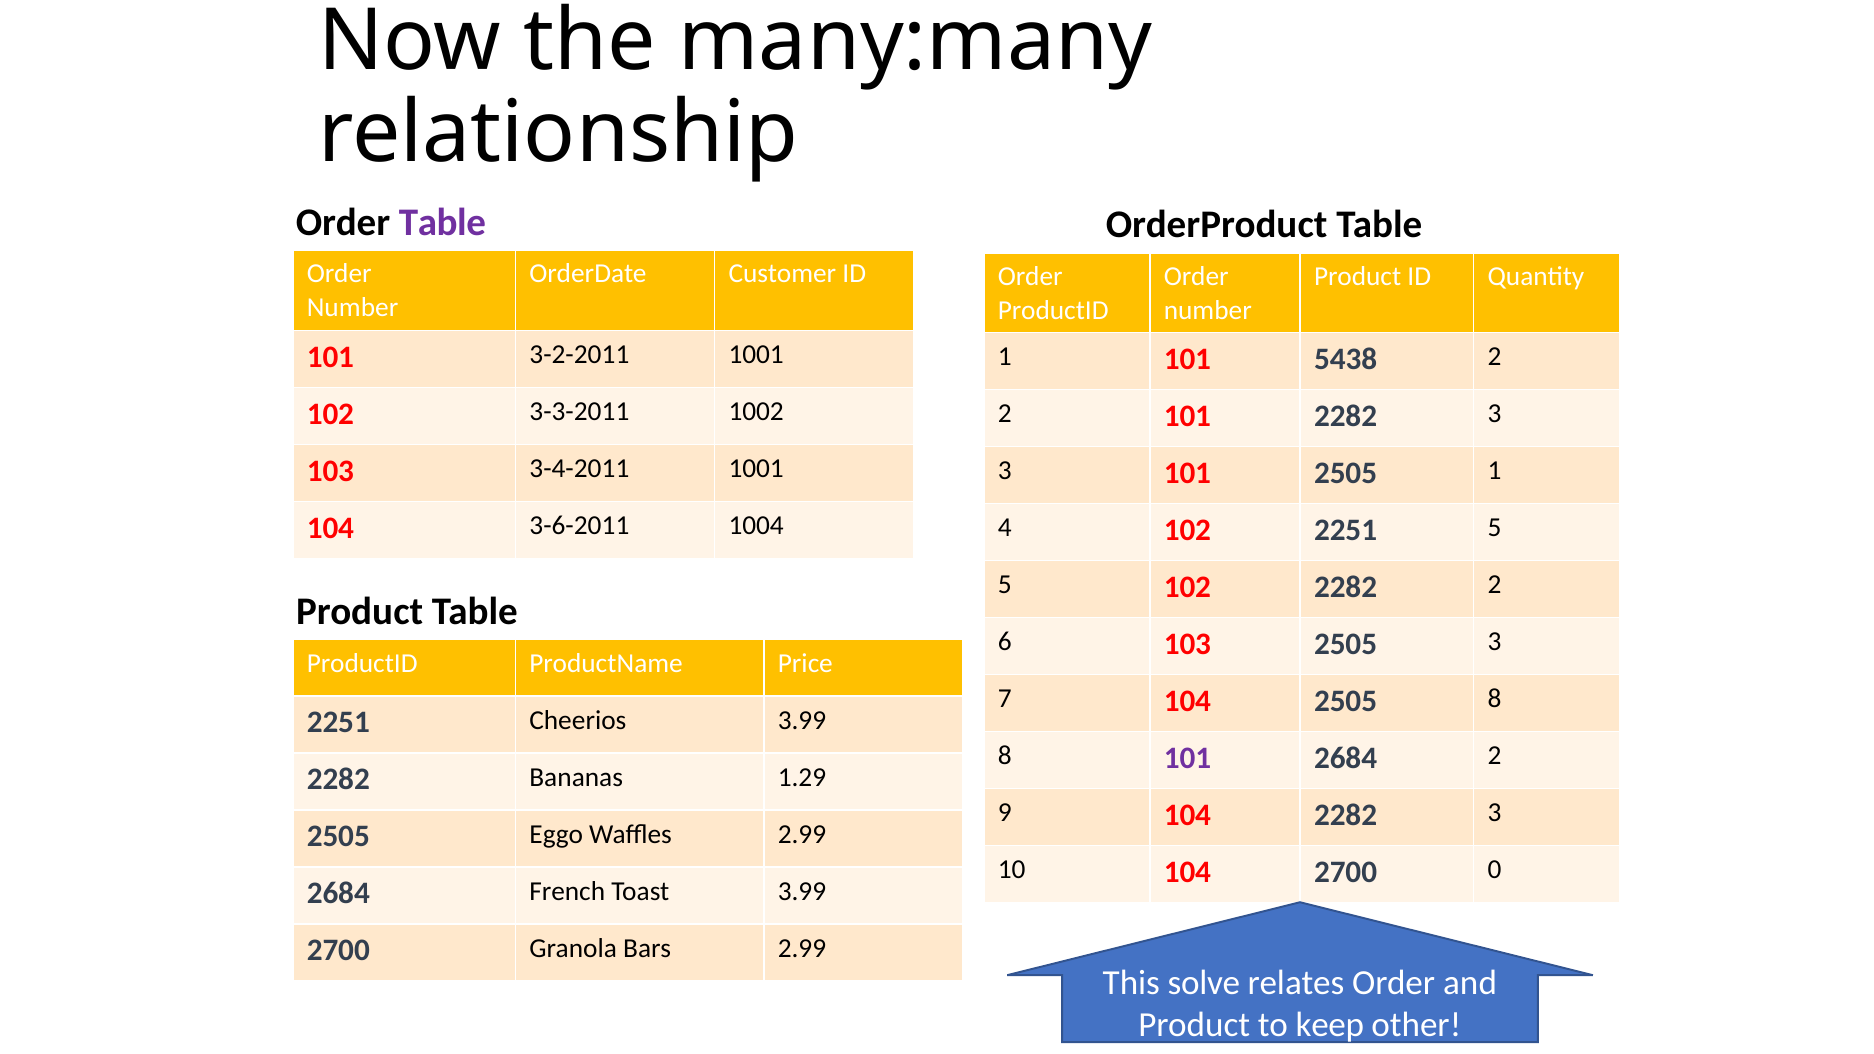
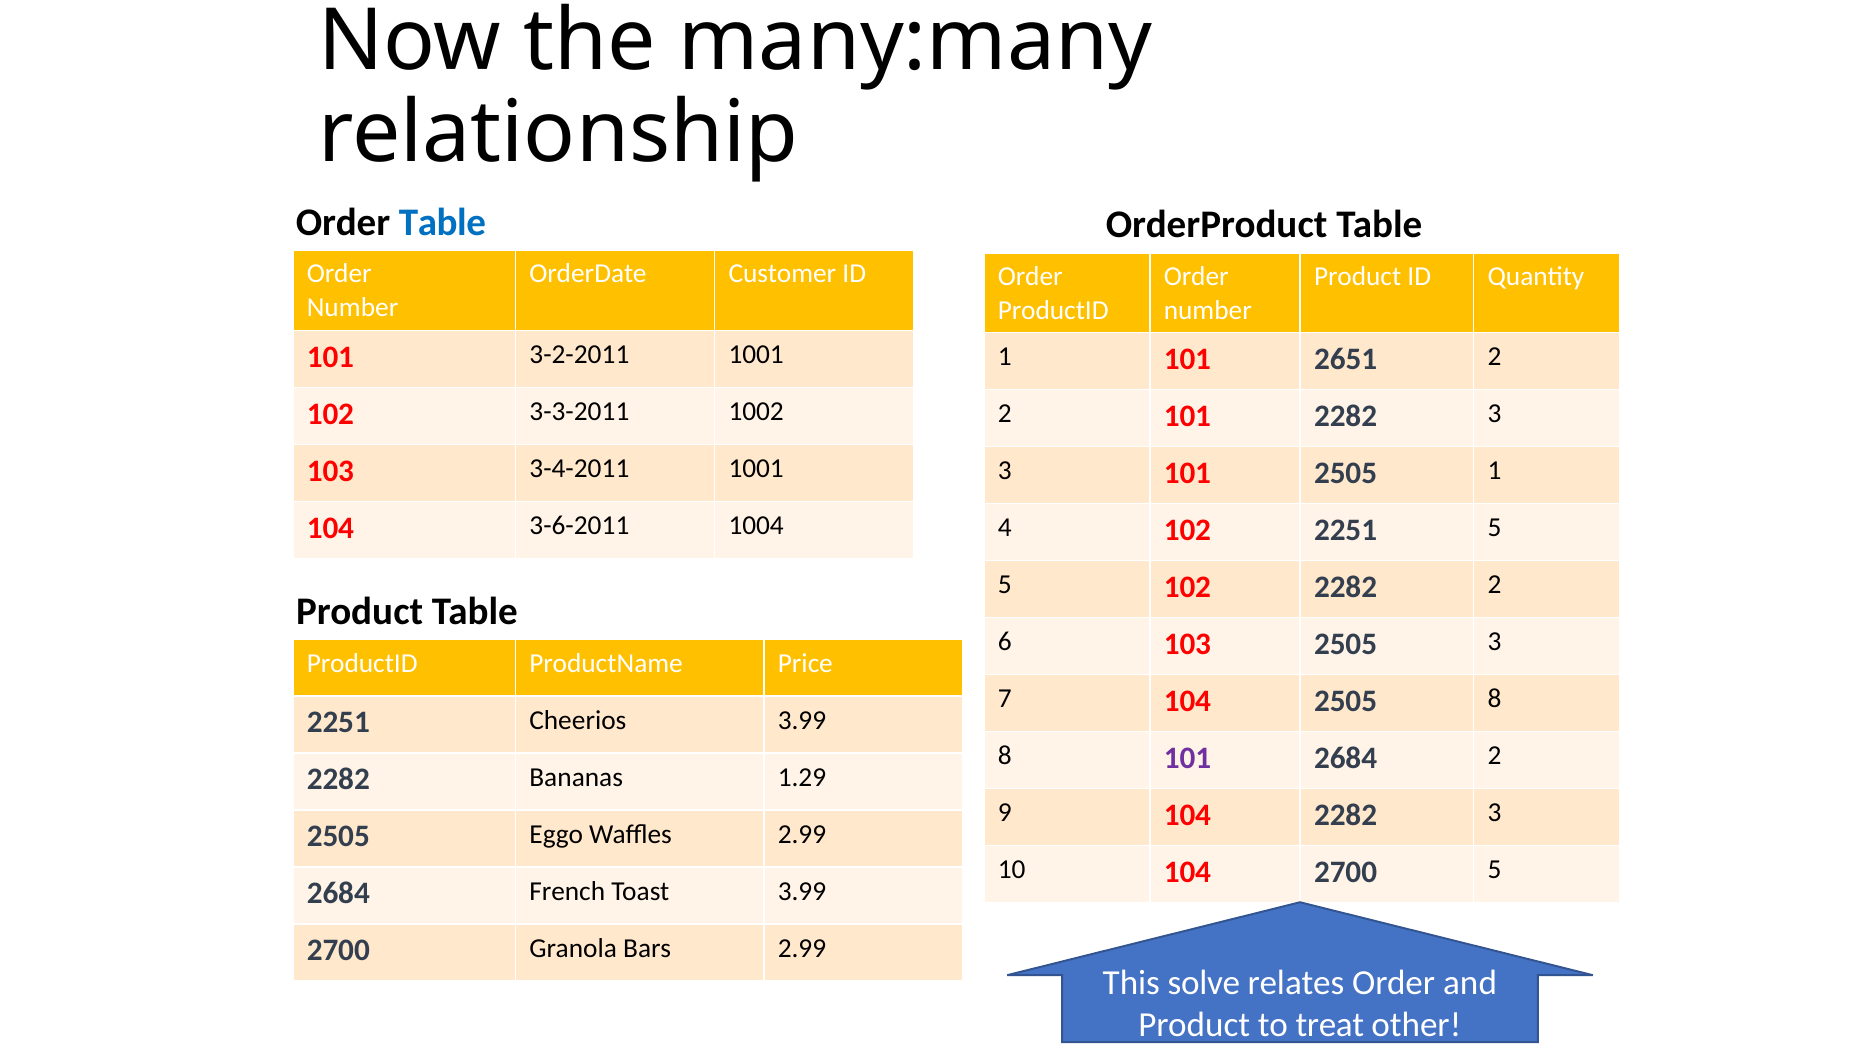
Table at (442, 222) colour: purple -> blue
5438: 5438 -> 2651
2700 0: 0 -> 5
keep: keep -> treat
